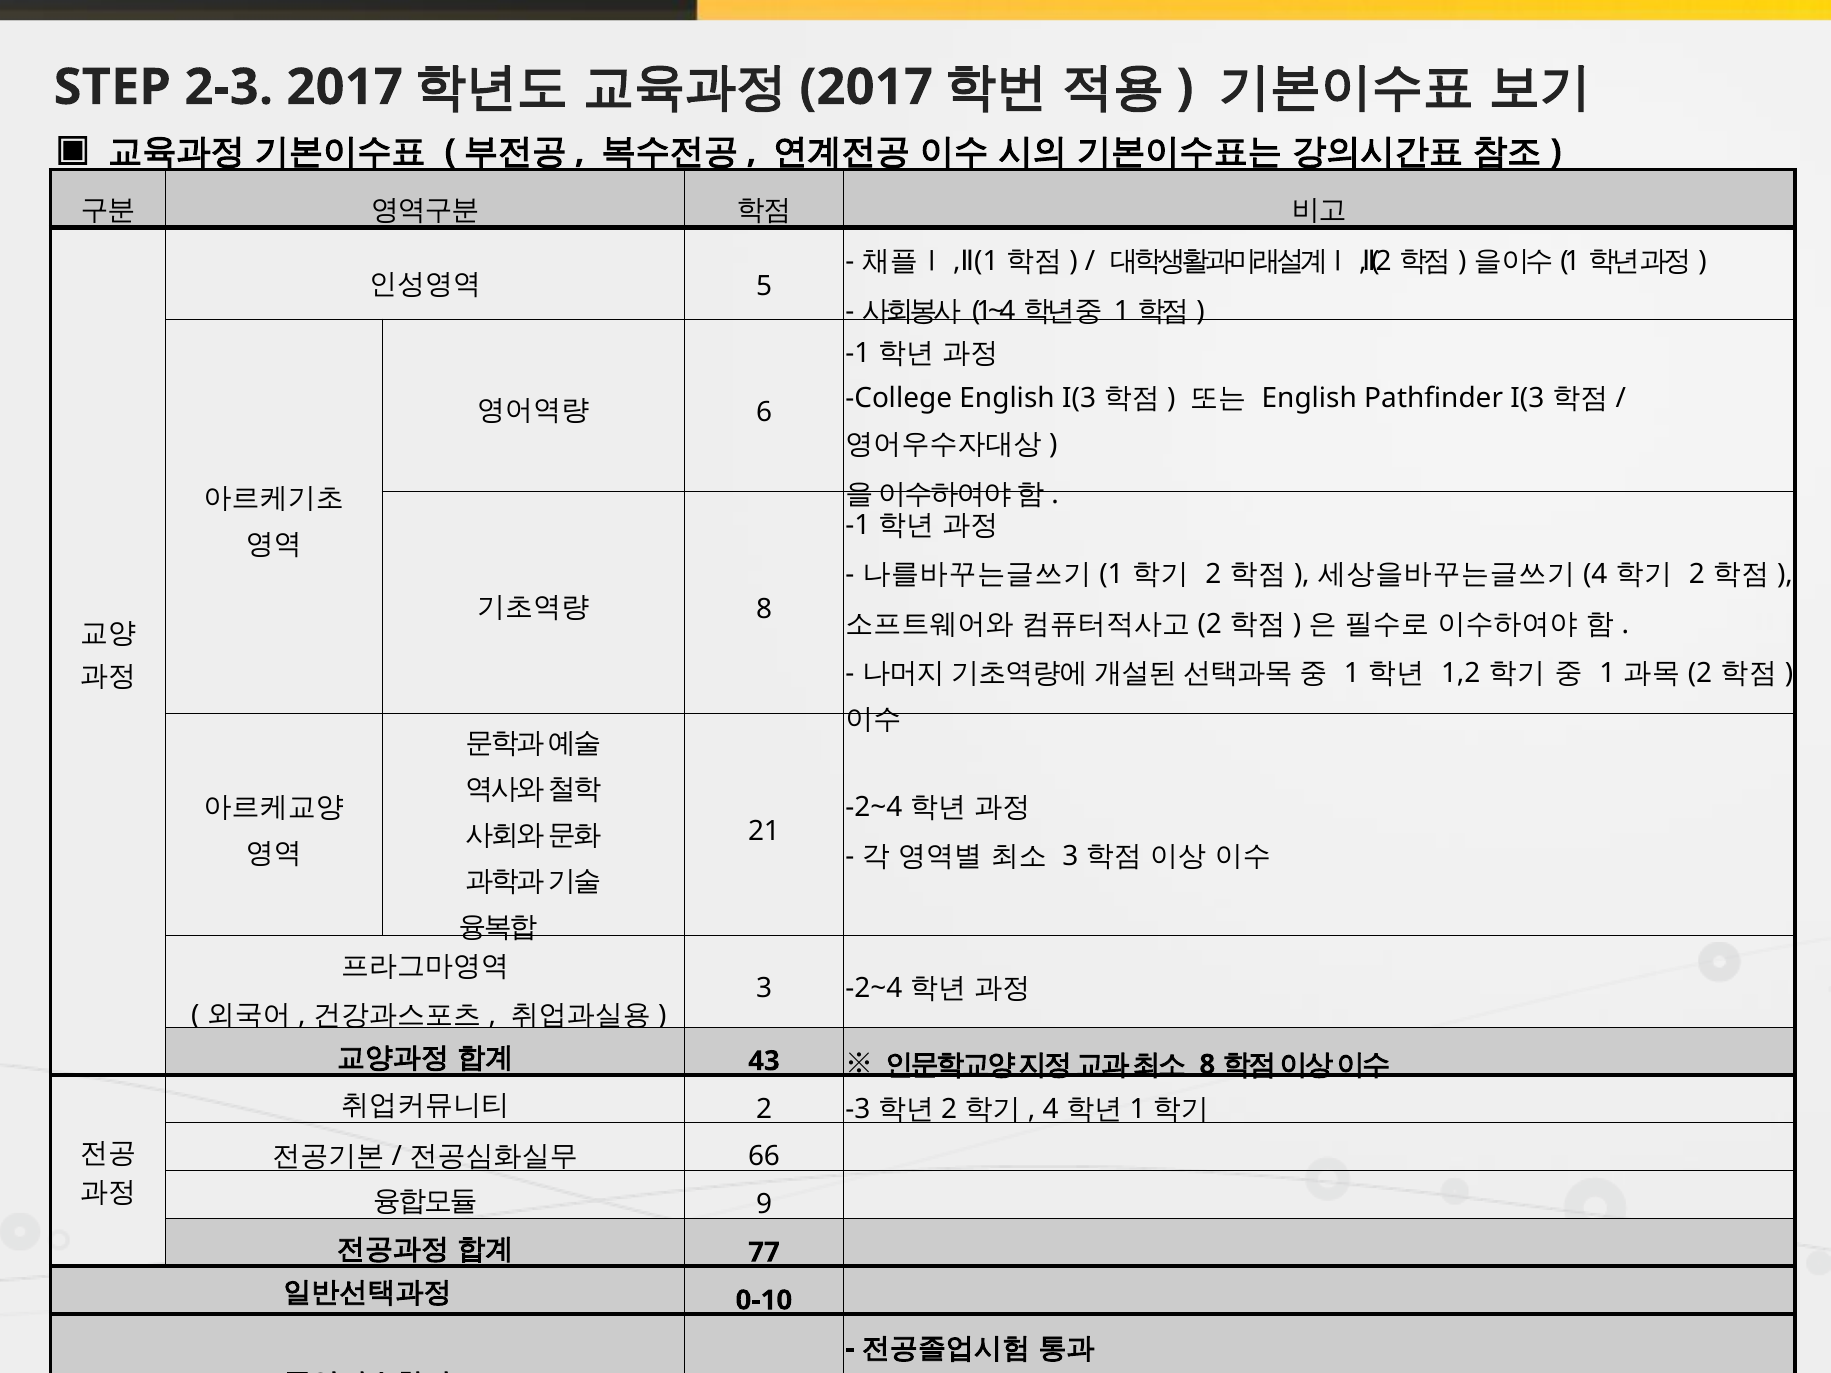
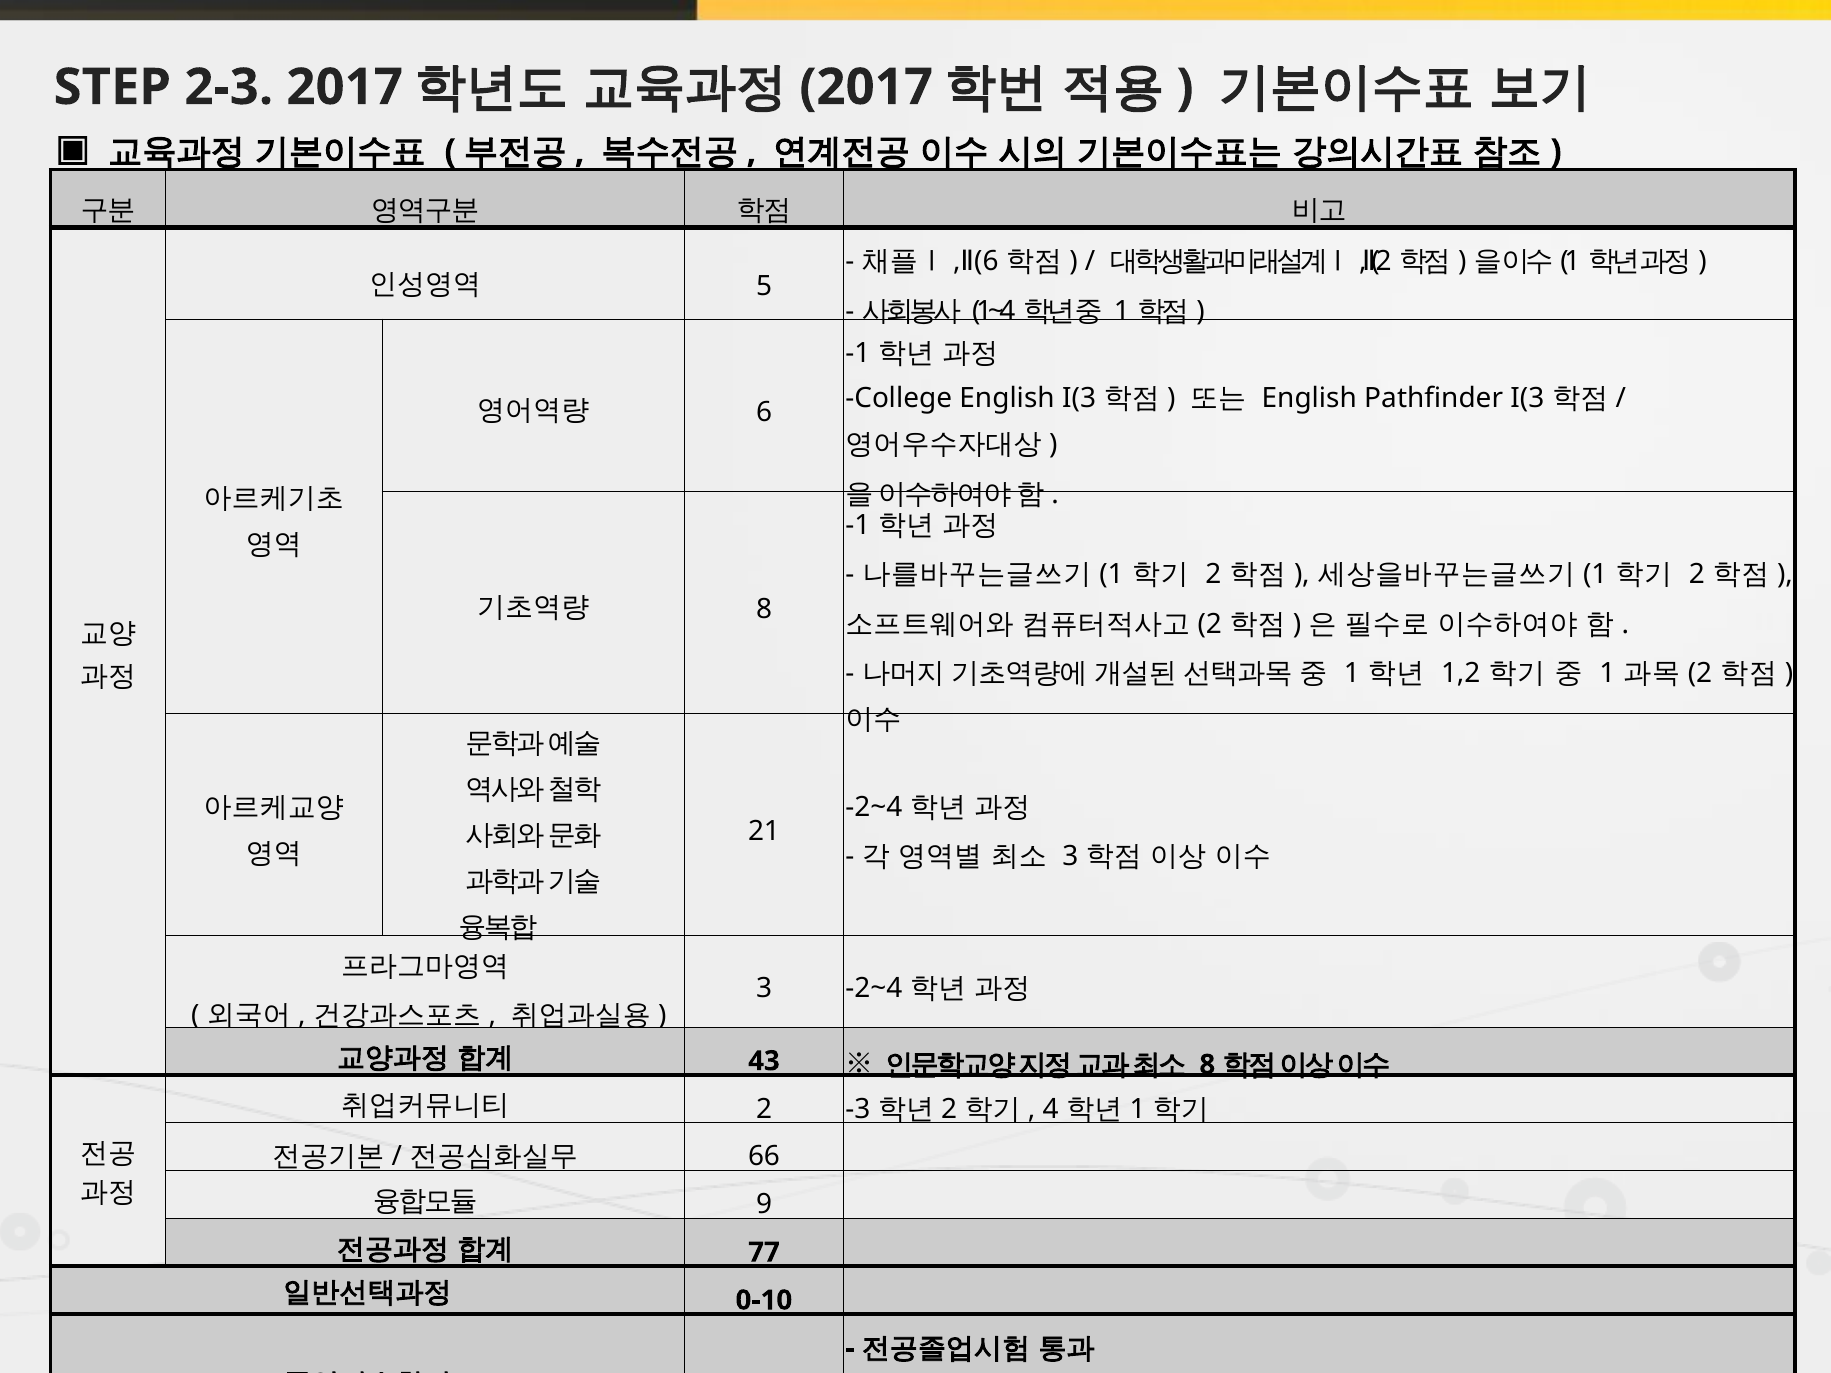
1 at (986, 262): 1 -> 6
4 at (1595, 575): 4 -> 1
